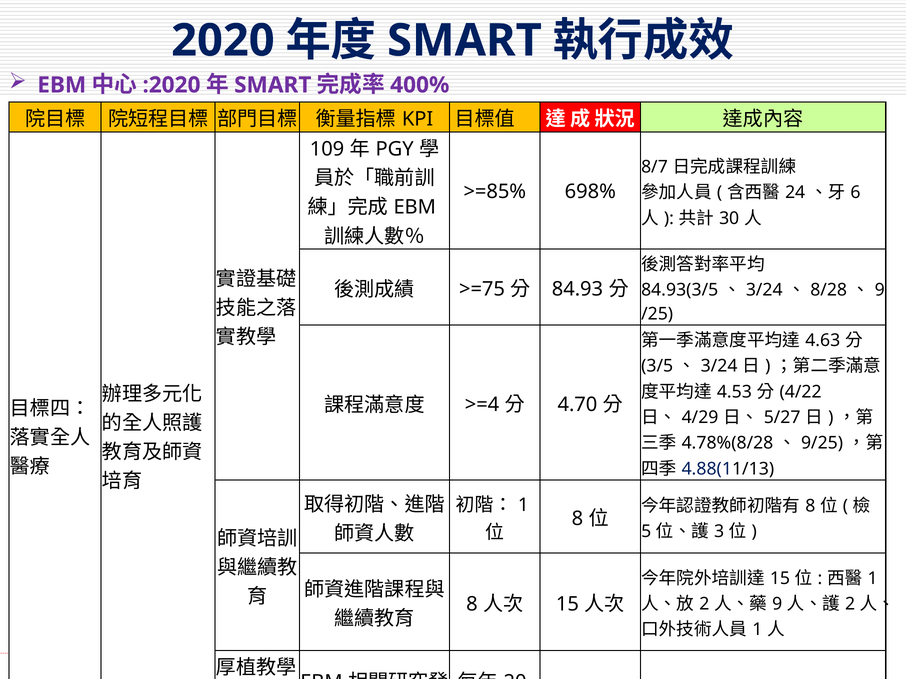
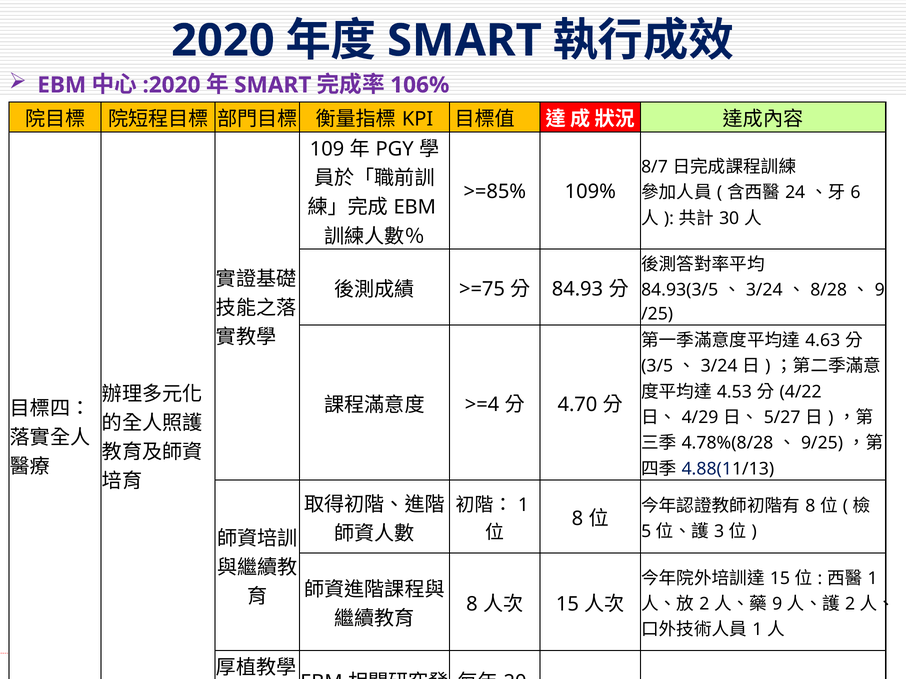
400%: 400% -> 106%
698%: 698% -> 109%
